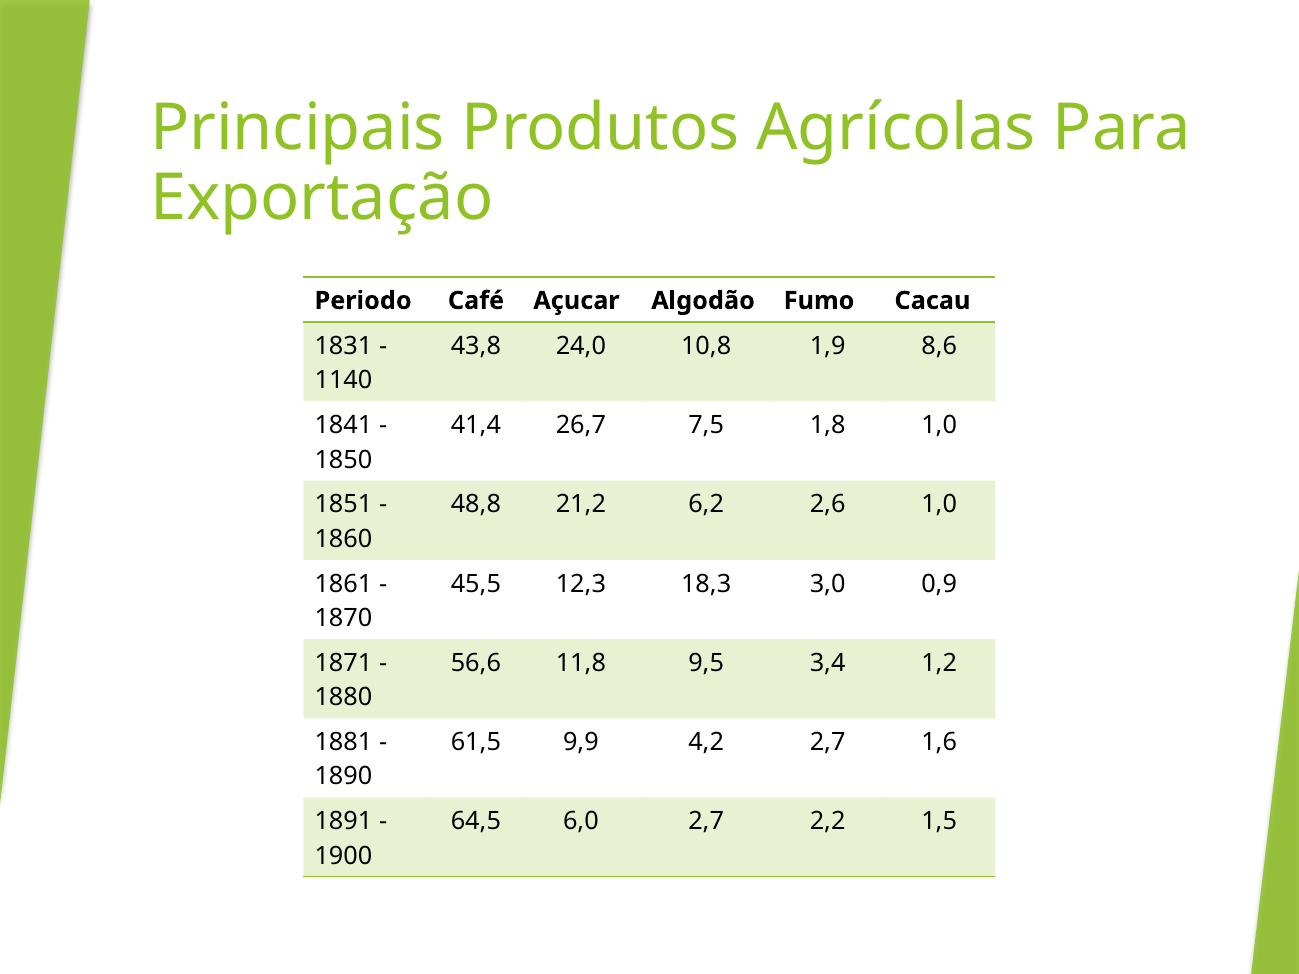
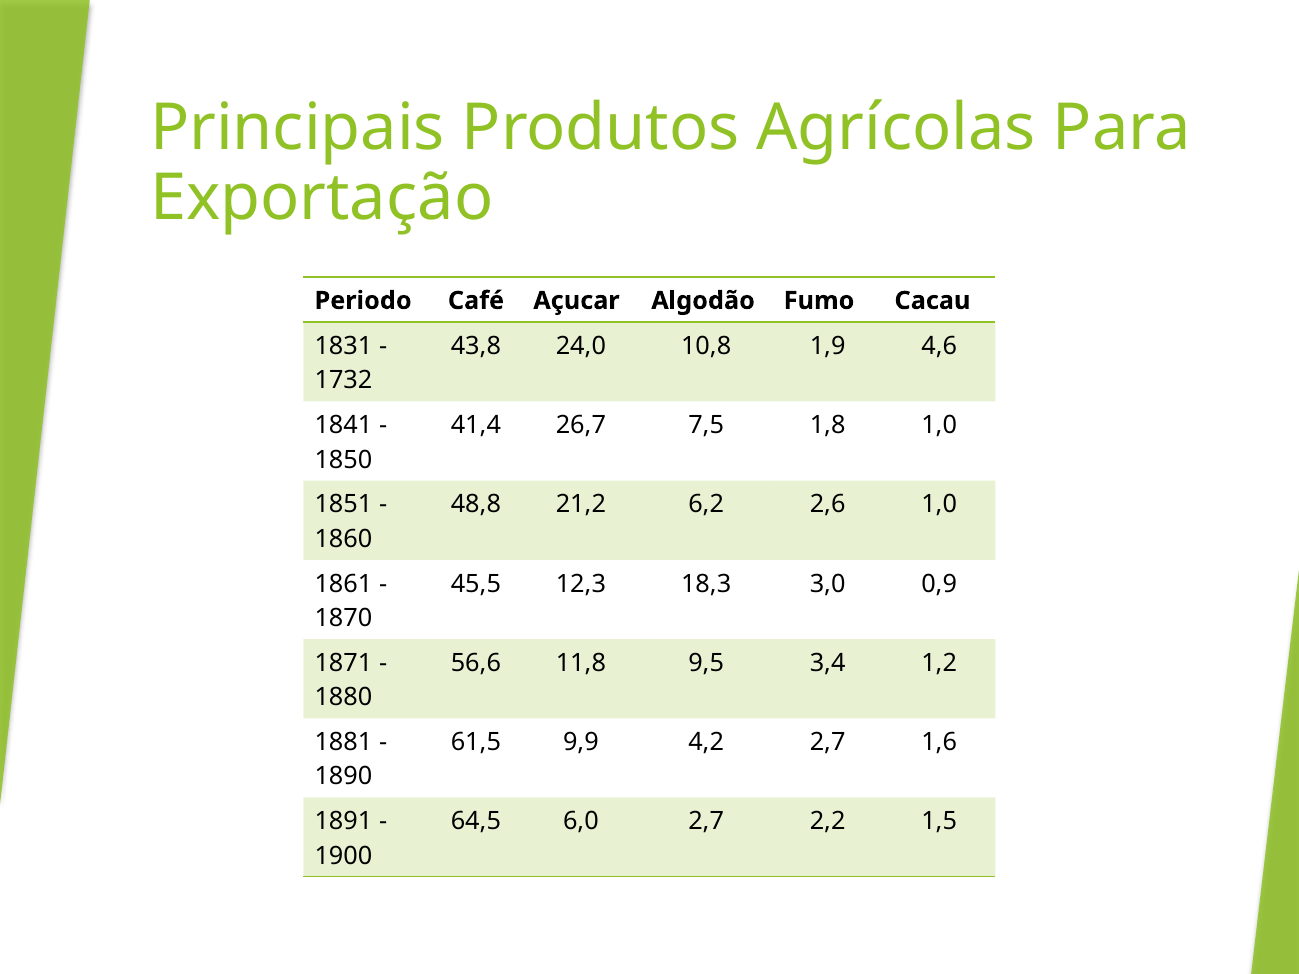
8,6: 8,6 -> 4,6
1140: 1140 -> 1732
